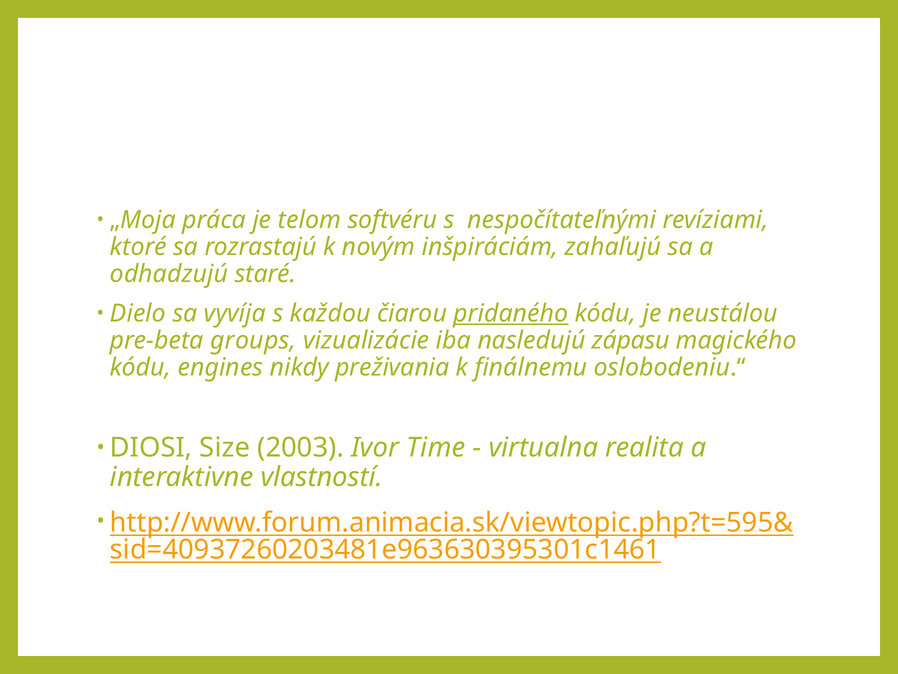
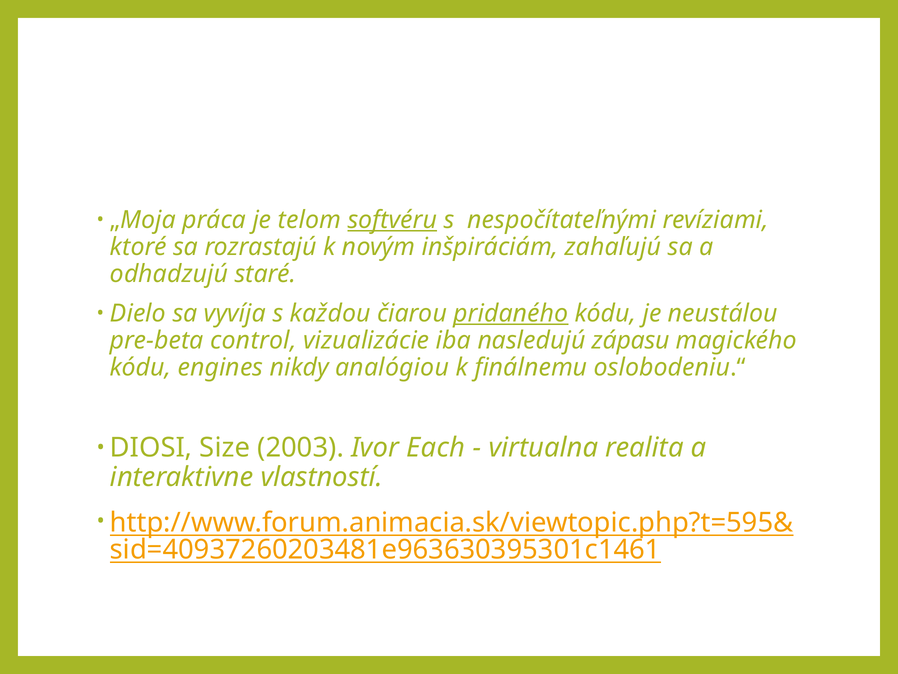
softvéru underline: none -> present
groups: groups -> control
preživania: preživania -> analógiou
Time: Time -> Each
